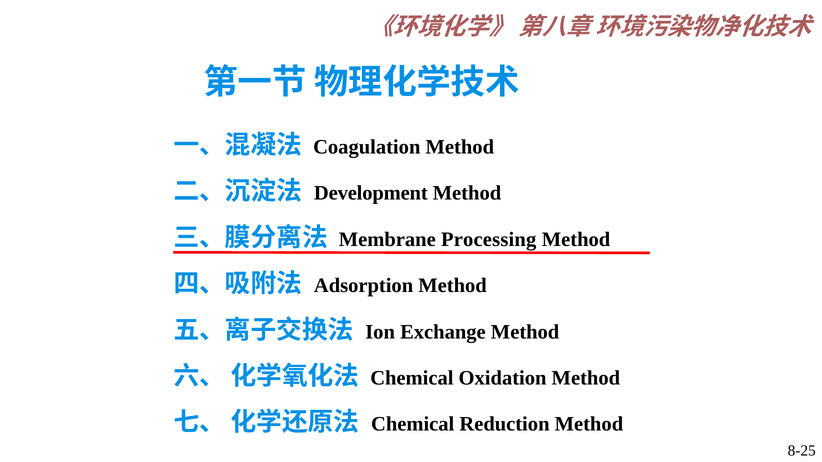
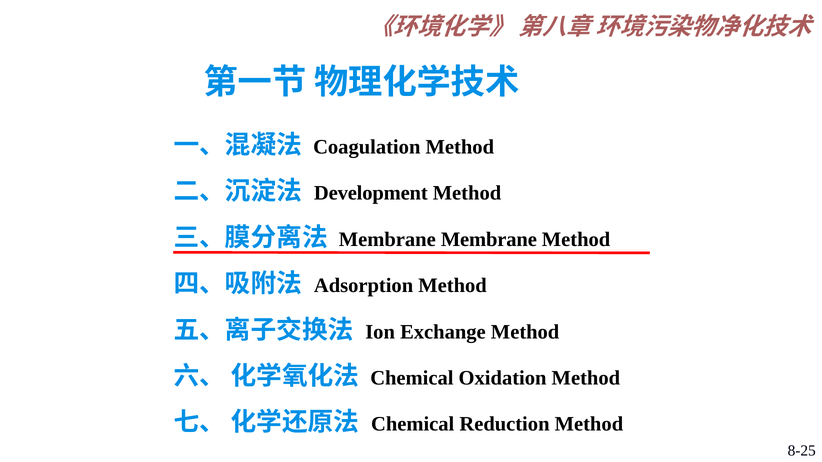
Membrane Processing: Processing -> Membrane
